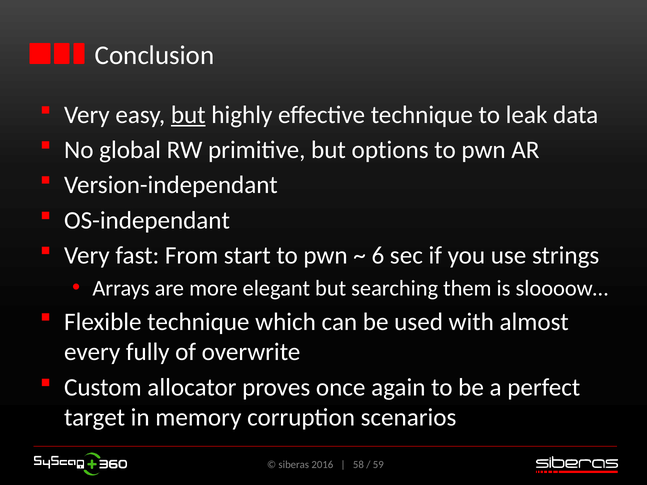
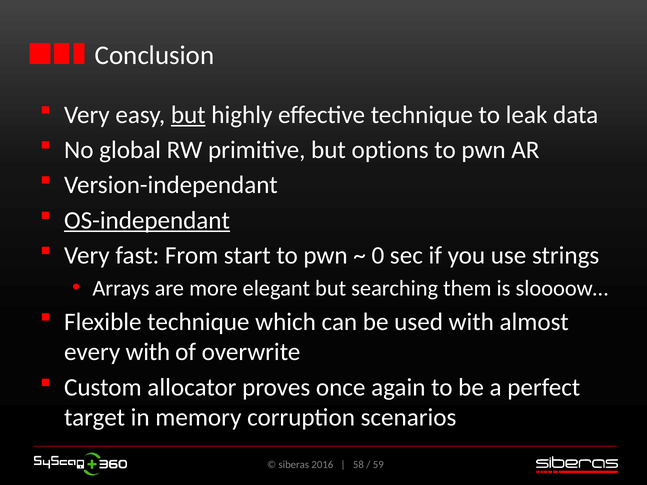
OS-independant underline: none -> present
6: 6 -> 0
every fully: fully -> with
